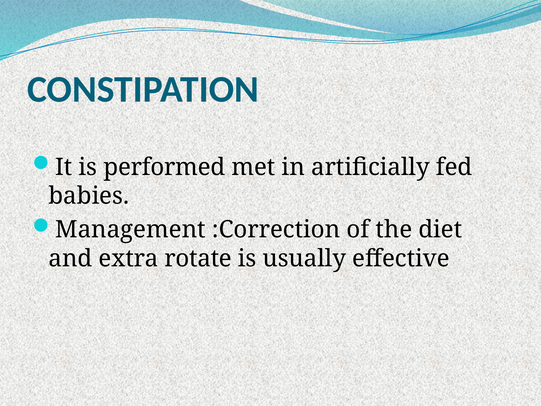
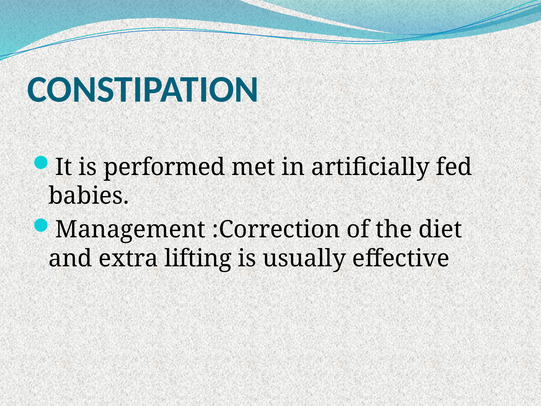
rotate: rotate -> lifting
